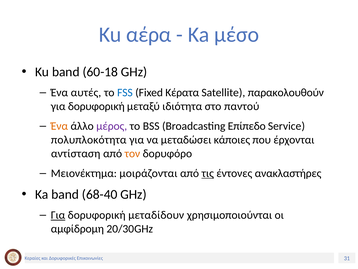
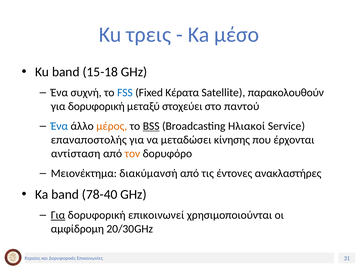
αέρα: αέρα -> τρεις
60-18: 60-18 -> 15-18
αυτές: αυτές -> συχνή
ιδιότητα: ιδιότητα -> στοχεύει
Ένα at (59, 126) colour: orange -> blue
μέρος colour: purple -> orange
BSS underline: none -> present
Επίπεδο: Επίπεδο -> Ηλιακοί
πολυπλοκότητα: πολυπλοκότητα -> επαναποστολής
κάποιες: κάποιες -> κίνησης
μοιράζονται: μοιράζονται -> διακύμανσή
τις underline: present -> none
68-40: 68-40 -> 78-40
μεταδίδουν: μεταδίδουν -> επικοινωνεί
